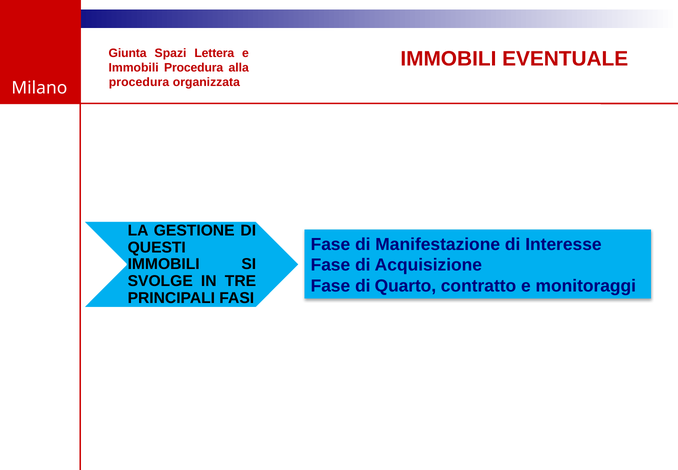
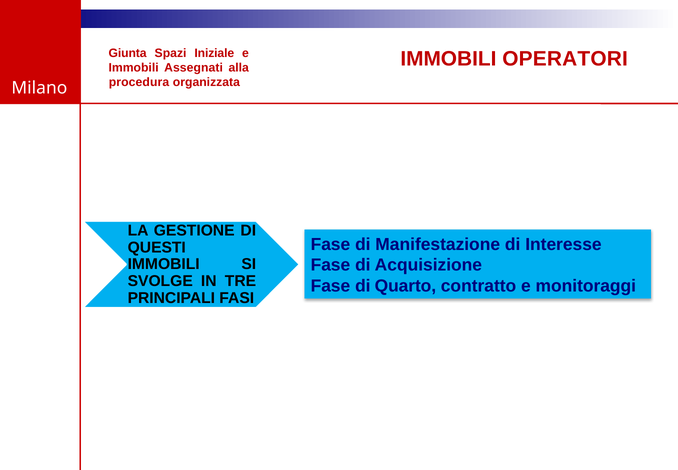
Lettera: Lettera -> Iniziale
EVENTUALE: EVENTUALE -> OPERATORI
Immobili Procedura: Procedura -> Assegnati
